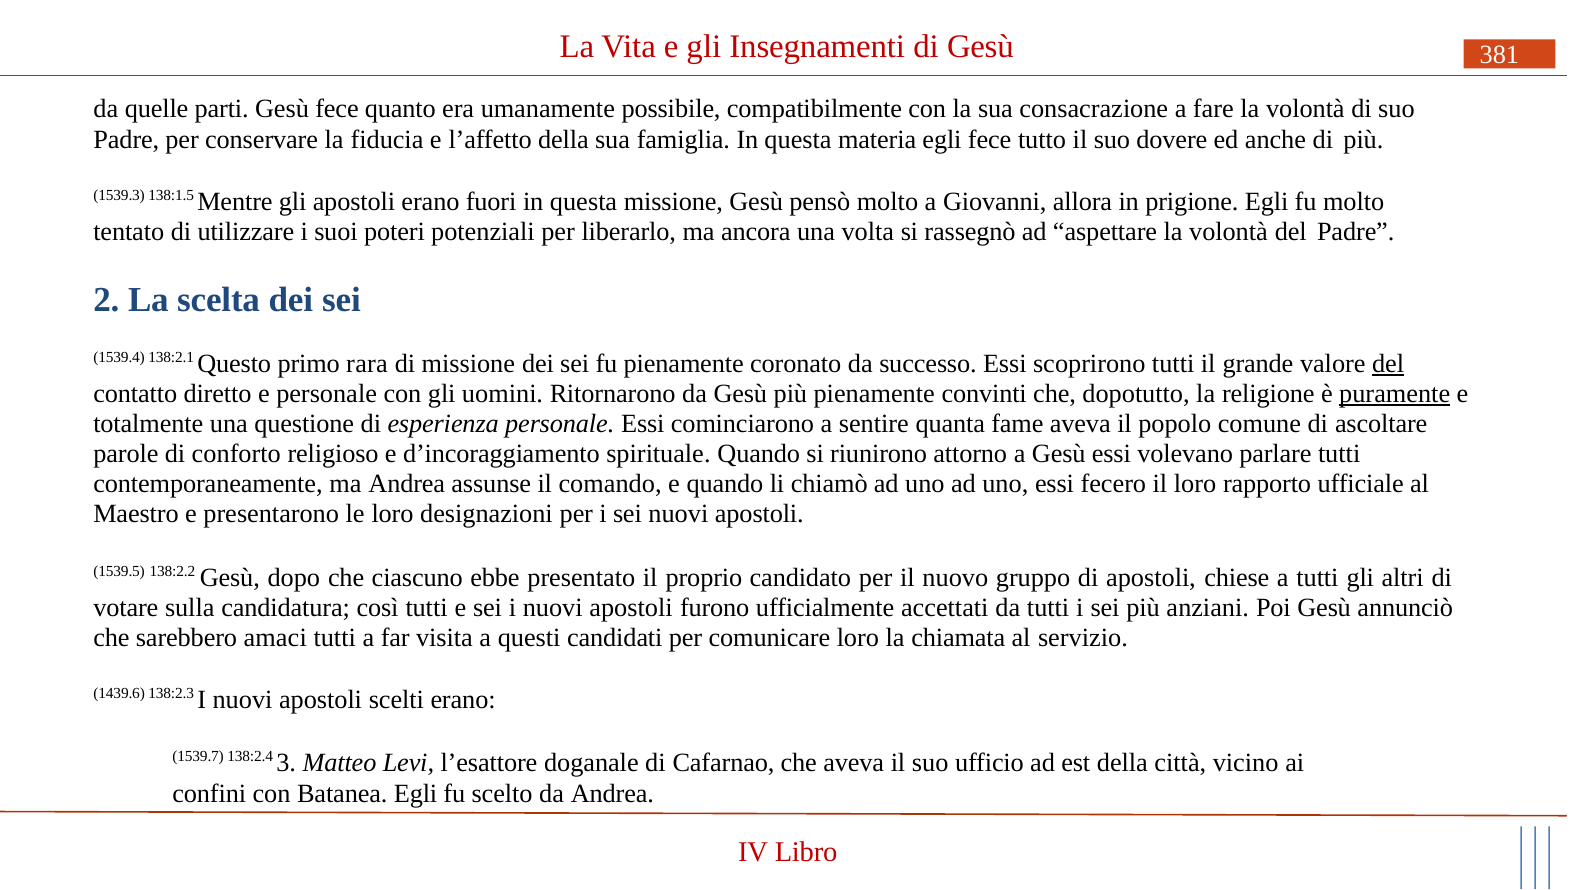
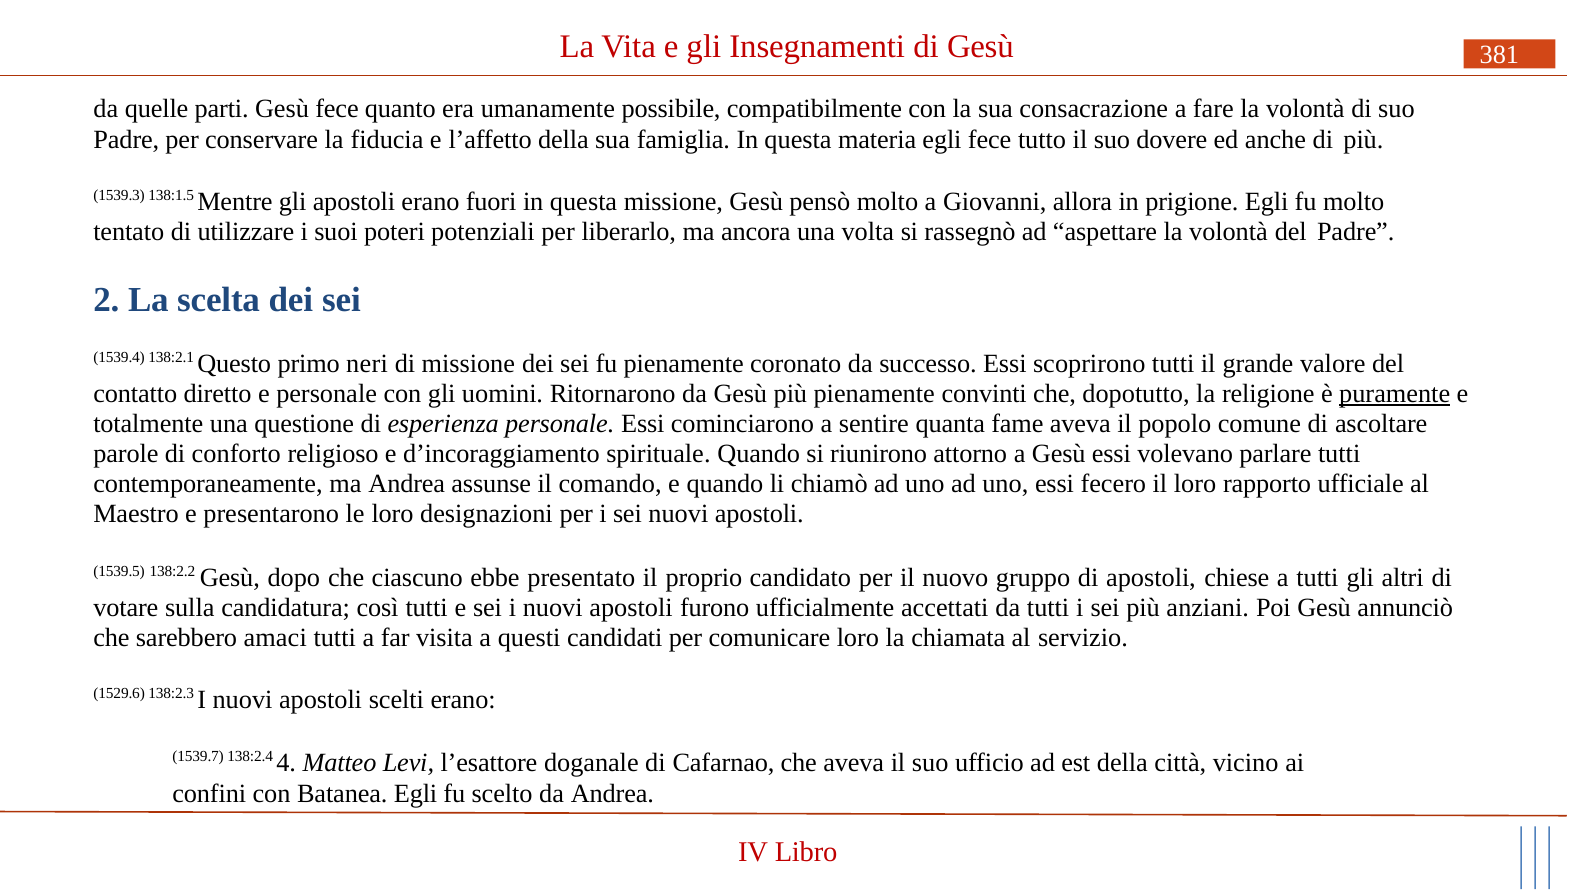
rara: rara -> neri
del at (1388, 364) underline: present -> none
1439.6: 1439.6 -> 1529.6
3: 3 -> 4
